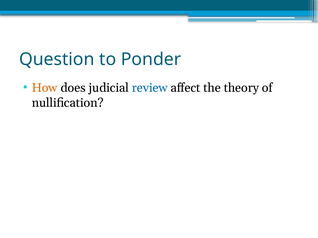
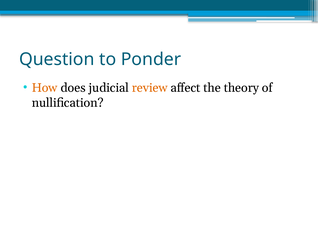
review colour: blue -> orange
